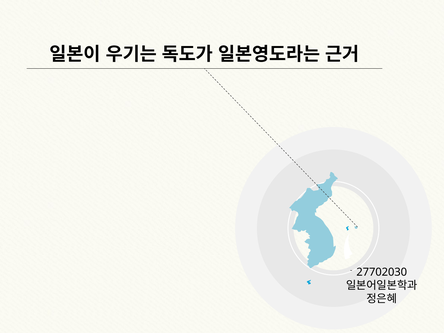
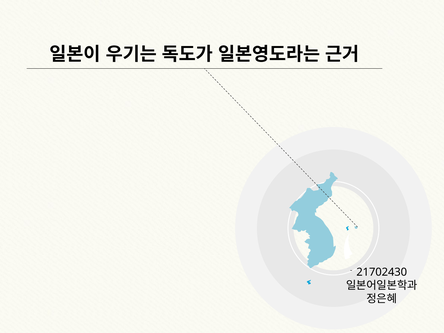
27702030: 27702030 -> 21702430
